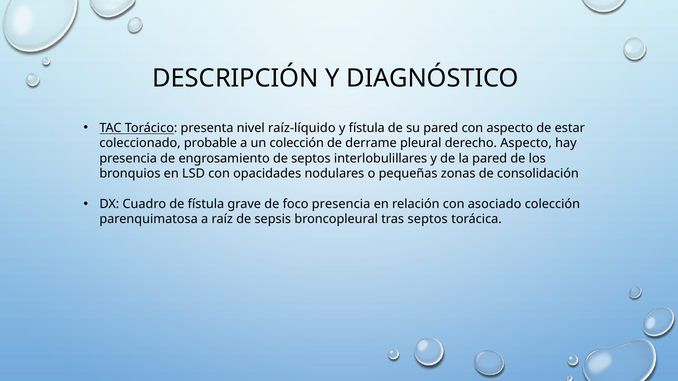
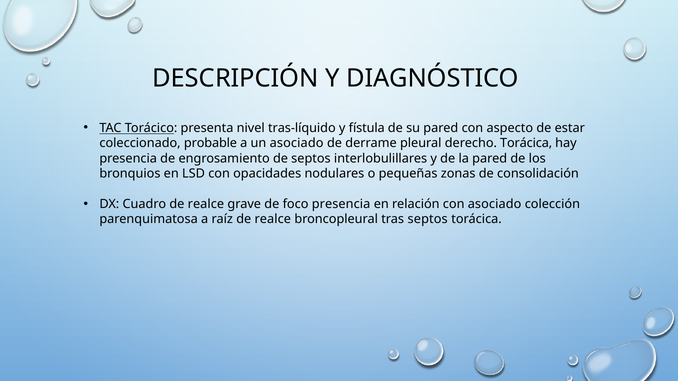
raíz-líquido: raíz-líquido -> tras-líquido
un colección: colección -> asociado
derecho Aspecto: Aspecto -> Torácica
Cuadro de fístula: fístula -> realce
raíz de sepsis: sepsis -> realce
